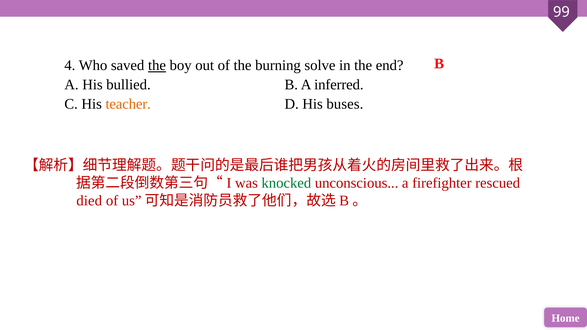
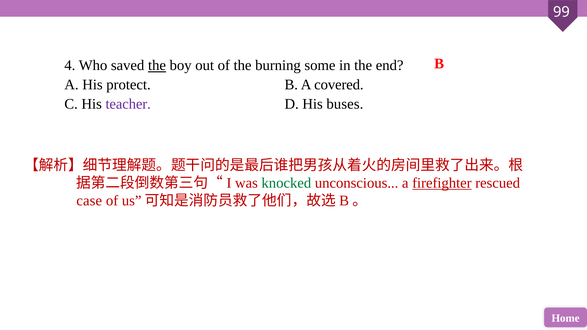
solve: solve -> some
bullied: bullied -> protect
inferred: inferred -> covered
teacher colour: orange -> purple
firefighter underline: none -> present
died: died -> case
